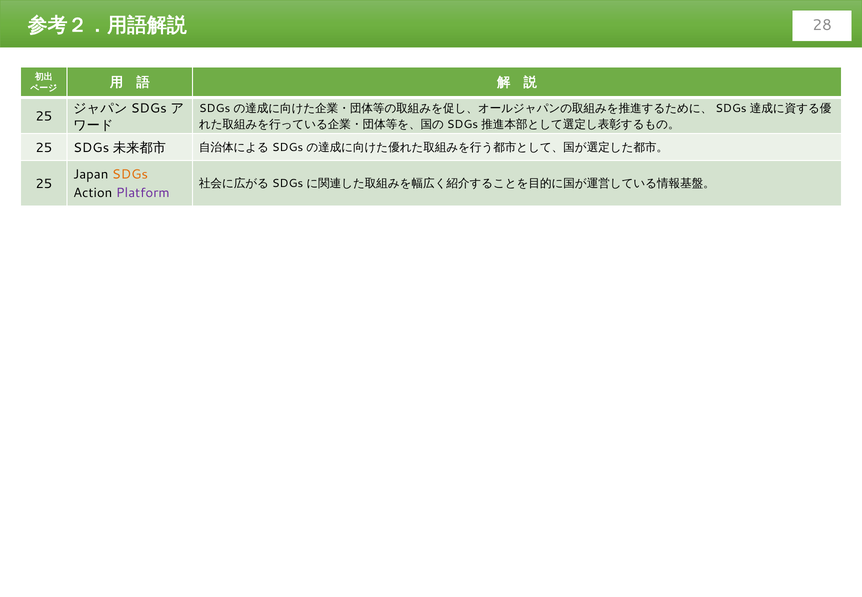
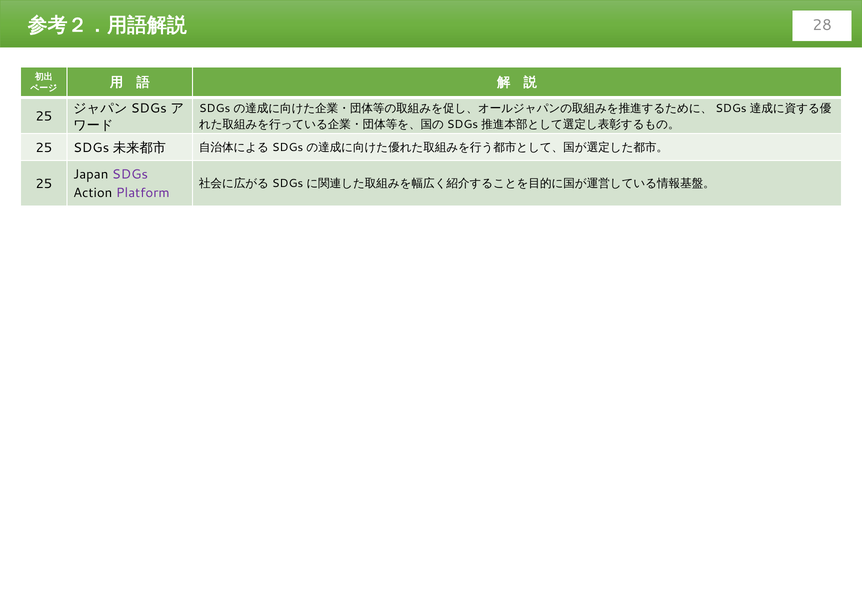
SDGs at (130, 174) colour: orange -> purple
